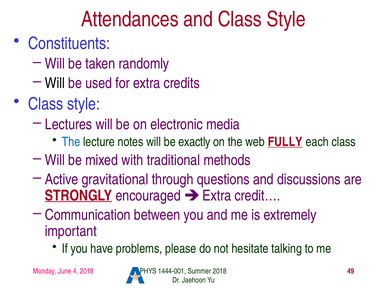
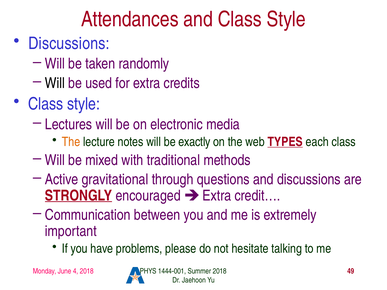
Constituents at (69, 43): Constituents -> Discussions
The at (71, 142) colour: blue -> orange
FULLY: FULLY -> TYPES
